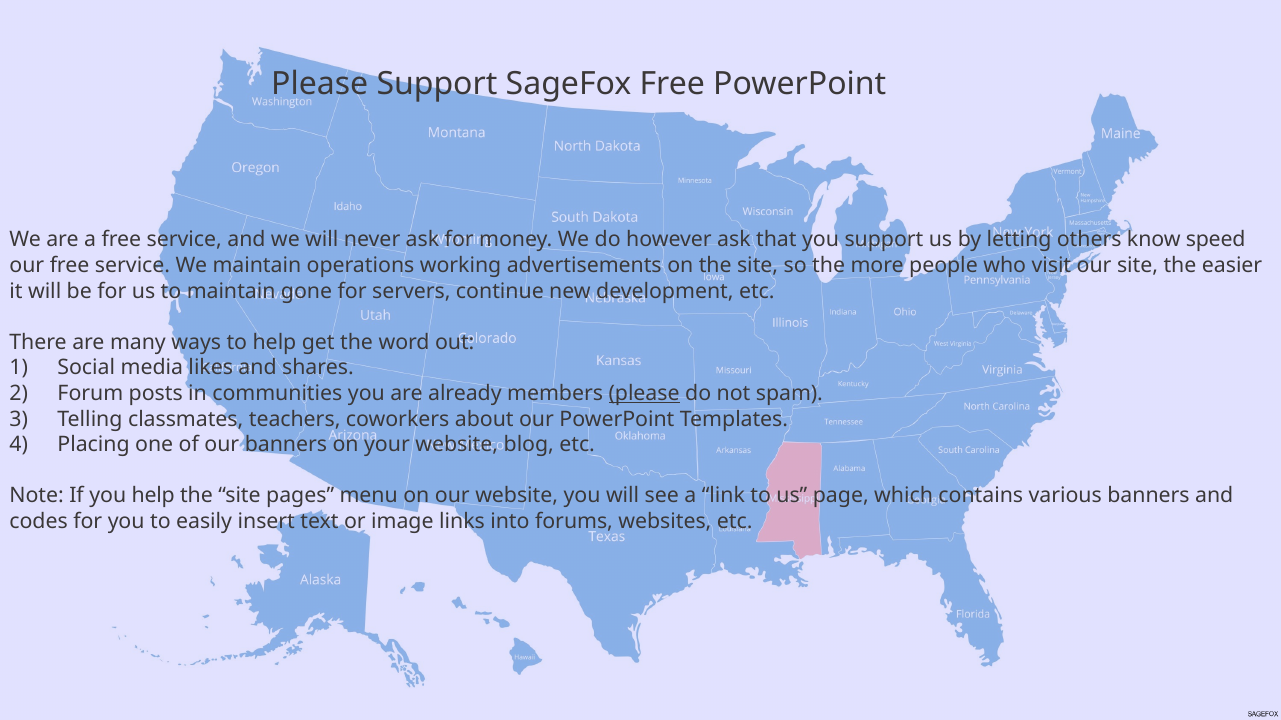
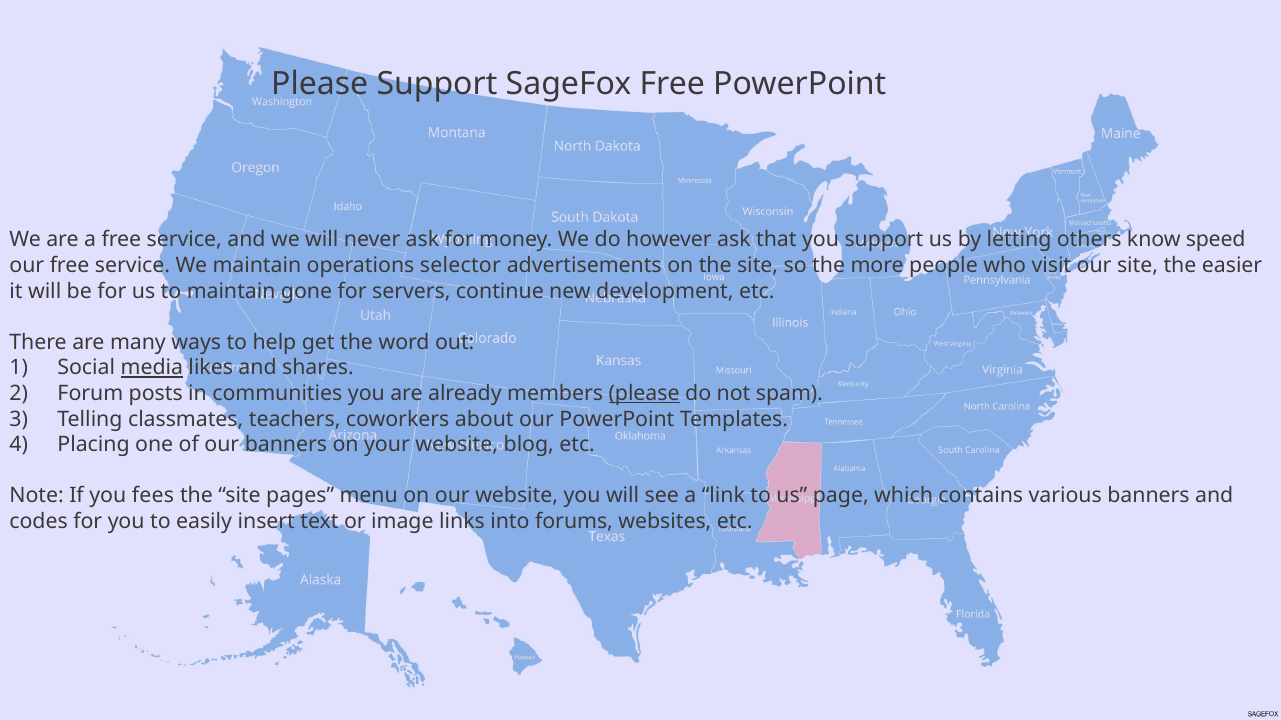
working: working -> selector
media underline: none -> present
you help: help -> fees
